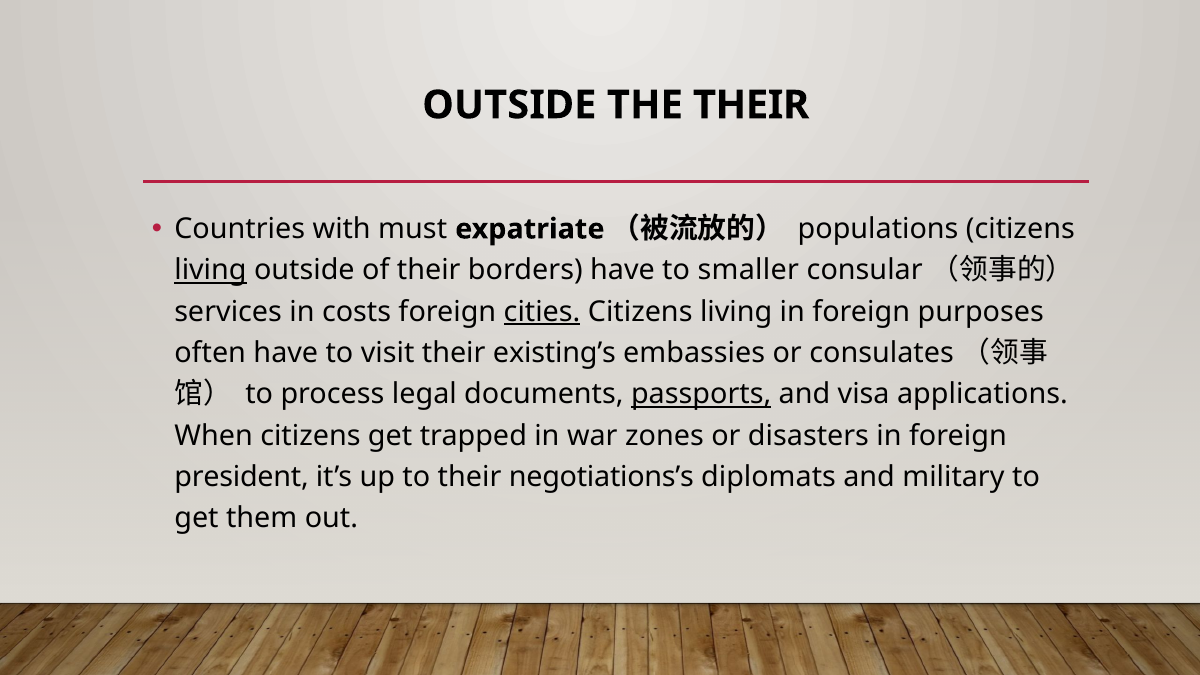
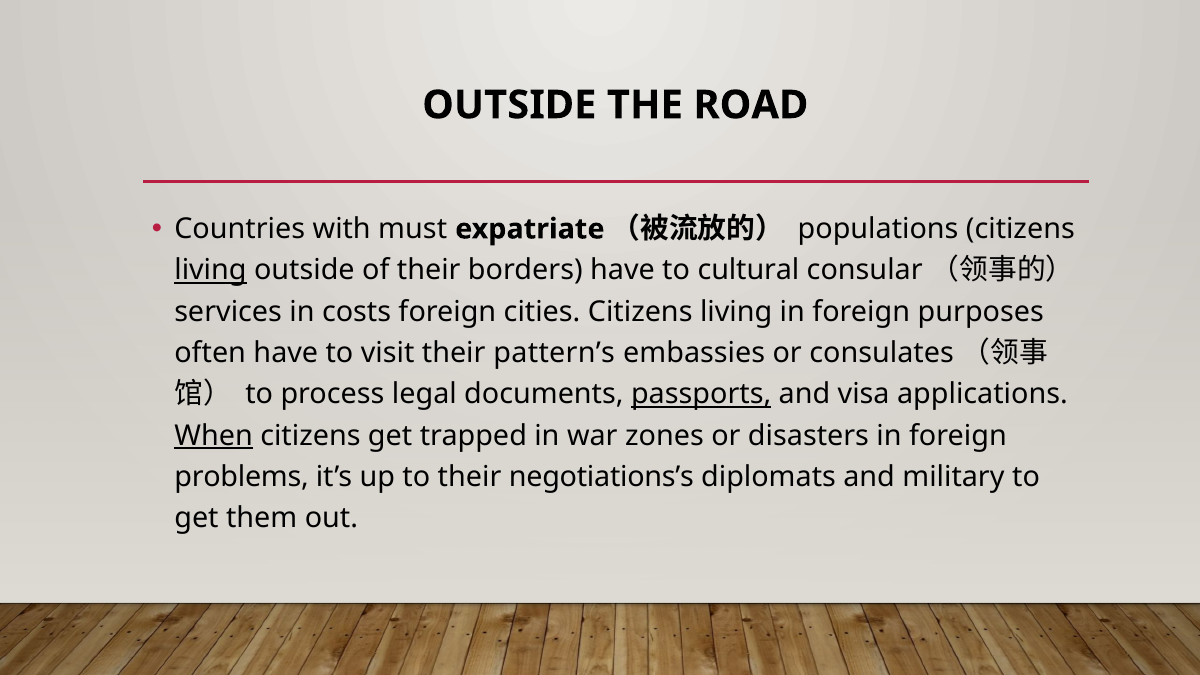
THE THEIR: THEIR -> ROAD
smaller: smaller -> cultural
cities underline: present -> none
existing’s: existing’s -> pattern’s
When underline: none -> present
president: president -> problems
